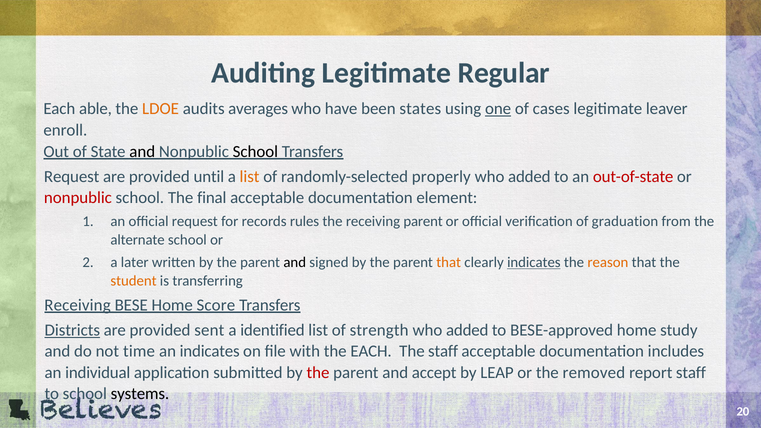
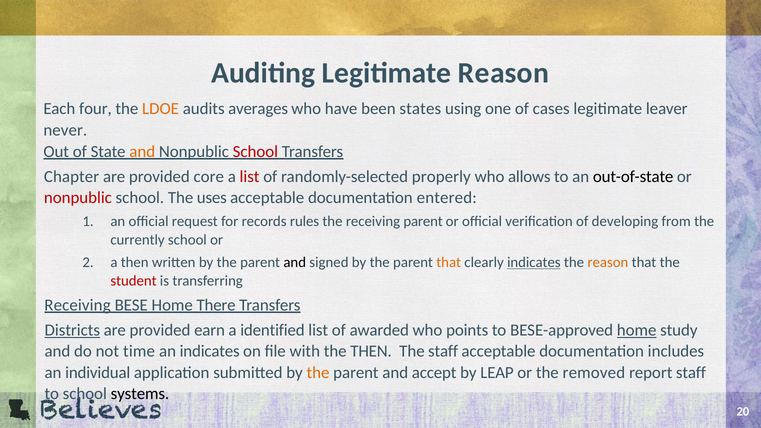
Legitimate Regular: Regular -> Reason
able: able -> four
one underline: present -> none
enroll: enroll -> never
and at (142, 151) colour: black -> orange
School at (255, 151) colour: black -> red
Request at (72, 177): Request -> Chapter
until: until -> core
list at (250, 177) colour: orange -> red
added at (529, 177): added -> allows
out-of-state colour: red -> black
final: final -> uses
element: element -> entered
graduation: graduation -> developing
alternate: alternate -> currently
a later: later -> then
student colour: orange -> red
Score: Score -> There
sent: sent -> earn
strength: strength -> awarded
added at (467, 330): added -> points
home at (637, 330) underline: none -> present
the EACH: EACH -> THEN
the at (318, 373) colour: red -> orange
